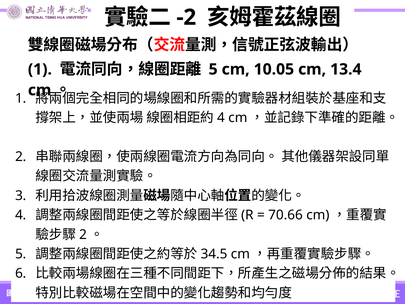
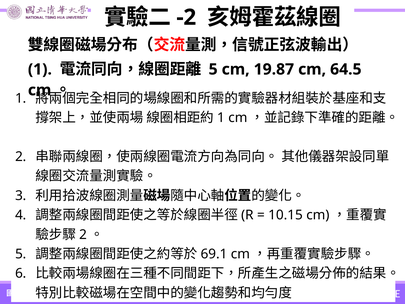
10.05: 10.05 -> 19.87
13.4: 13.4 -> 64.5
4 at (221, 118): 4 -> 1
70.66: 70.66 -> 10.15
34.5: 34.5 -> 69.1
